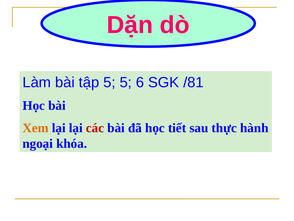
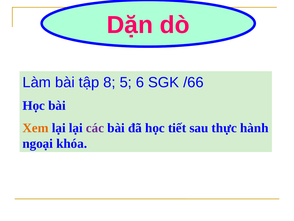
tập 5: 5 -> 8
/81: /81 -> /66
các colour: red -> purple
